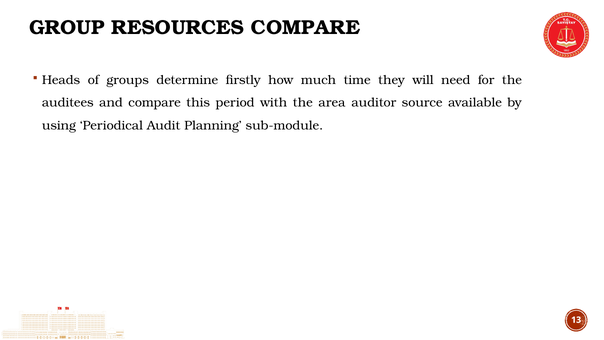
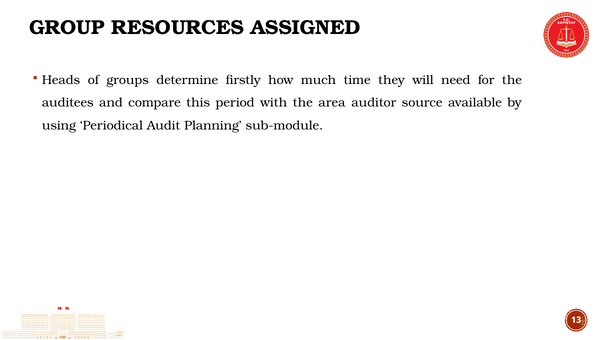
RESOURCES COMPARE: COMPARE -> ASSIGNED
